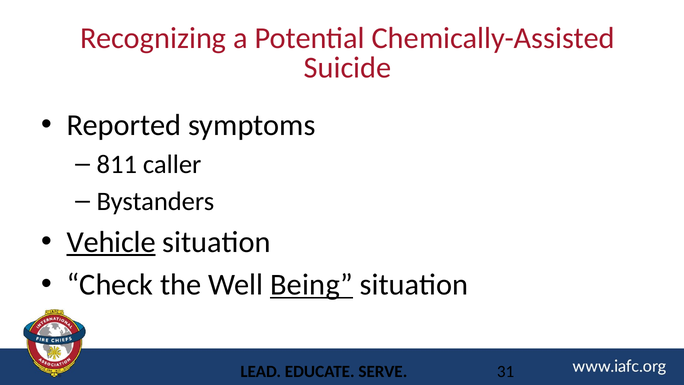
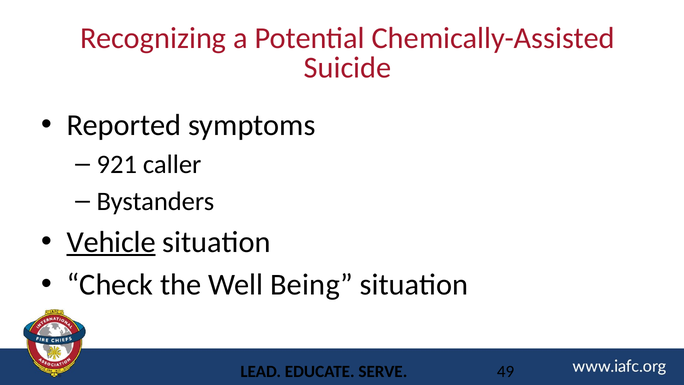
811: 811 -> 921
Being underline: present -> none
31: 31 -> 49
